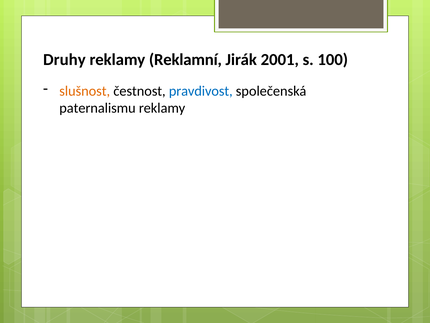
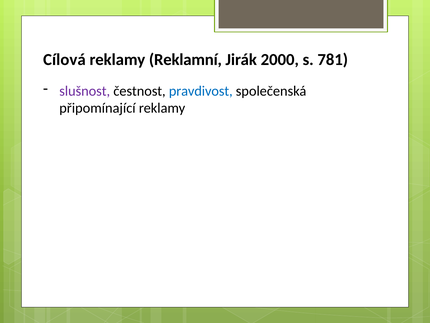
Druhy: Druhy -> Cílová
2001: 2001 -> 2000
100: 100 -> 781
slušnost colour: orange -> purple
paternalismu: paternalismu -> připomínající
